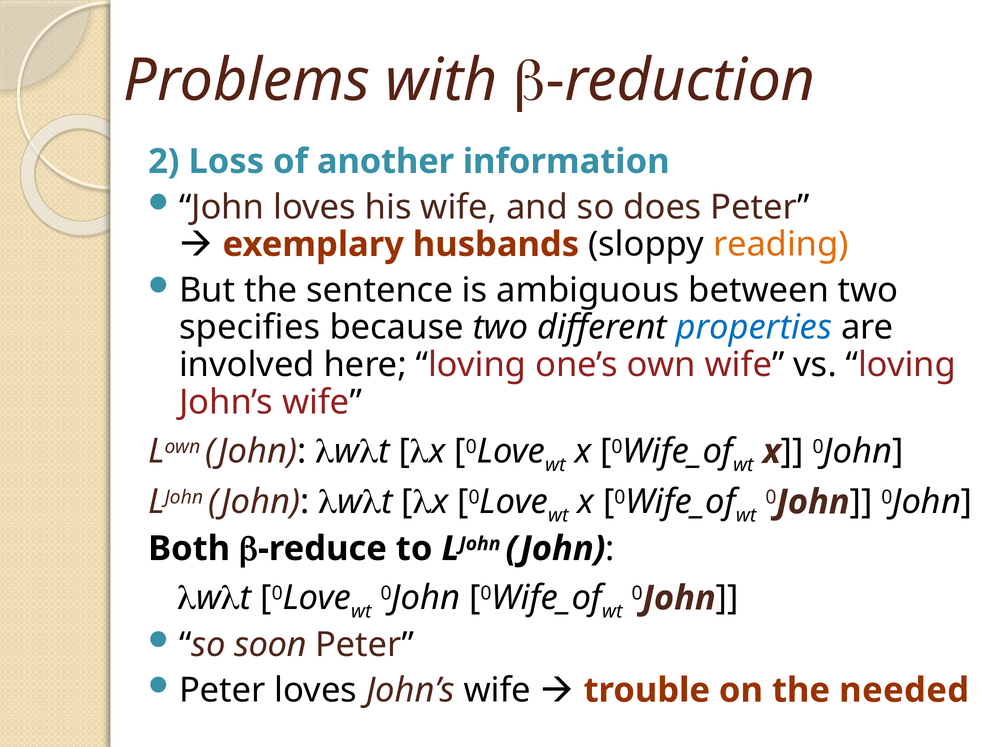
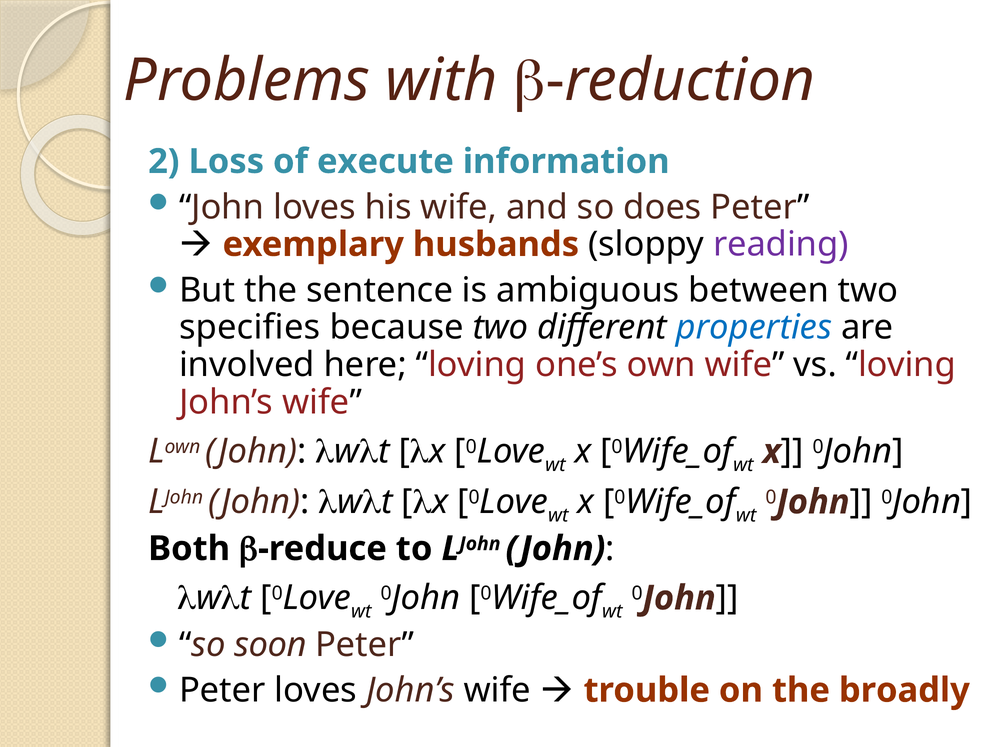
another: another -> execute
reading colour: orange -> purple
needed: needed -> broadly
